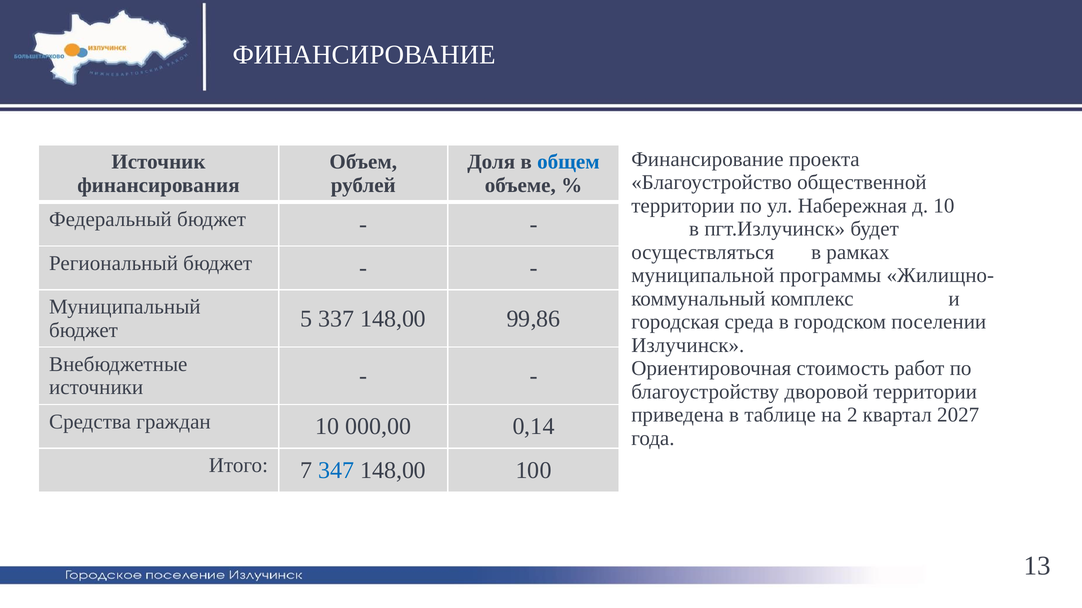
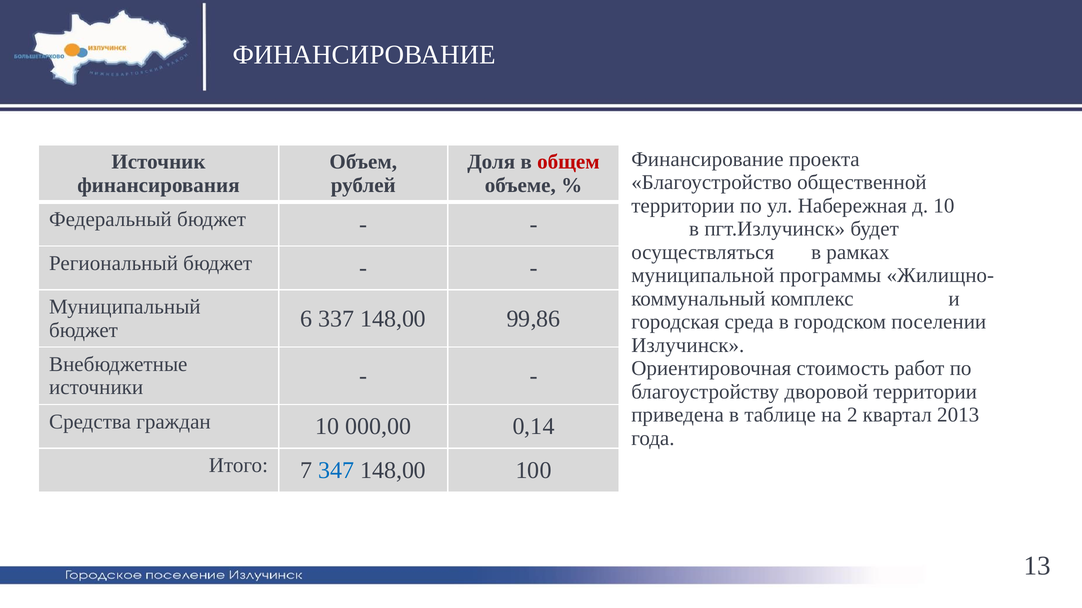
общем colour: blue -> red
5: 5 -> 6
2027: 2027 -> 2013
